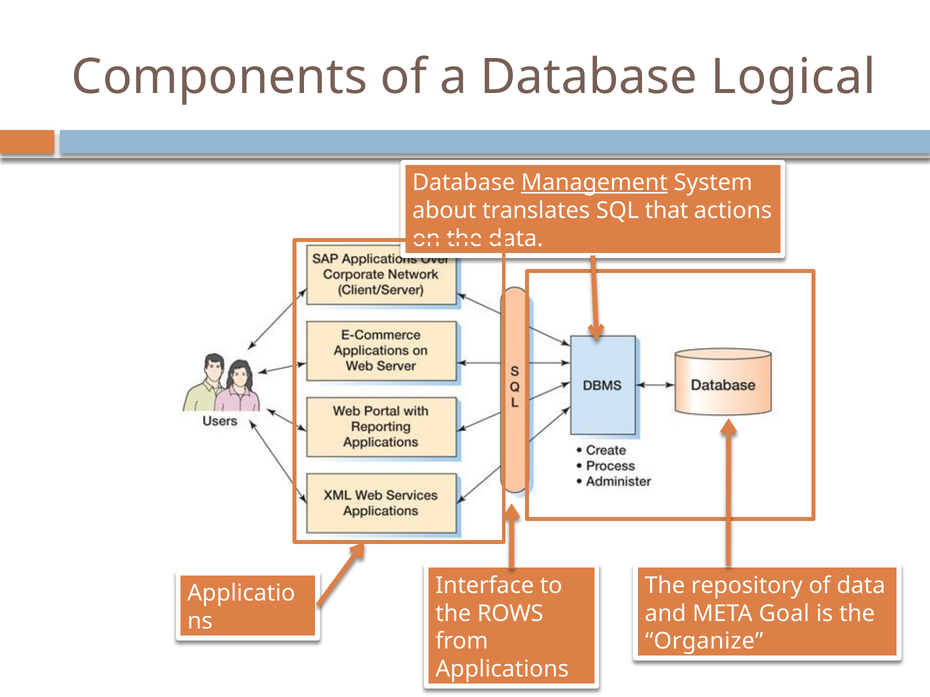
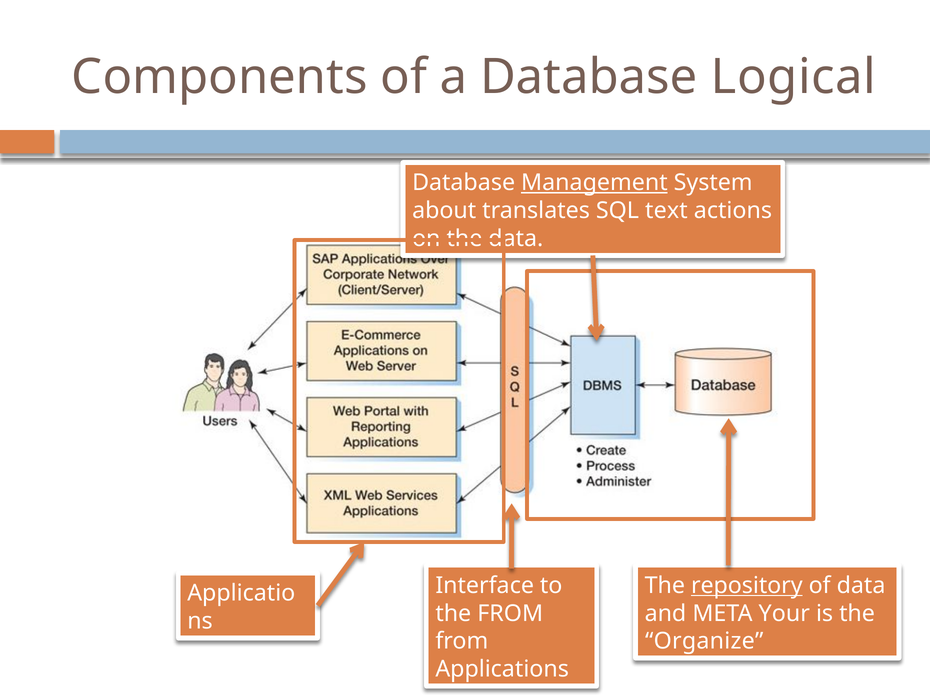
that: that -> text
repository underline: none -> present
the ROWS: ROWS -> FROM
Goal: Goal -> Your
